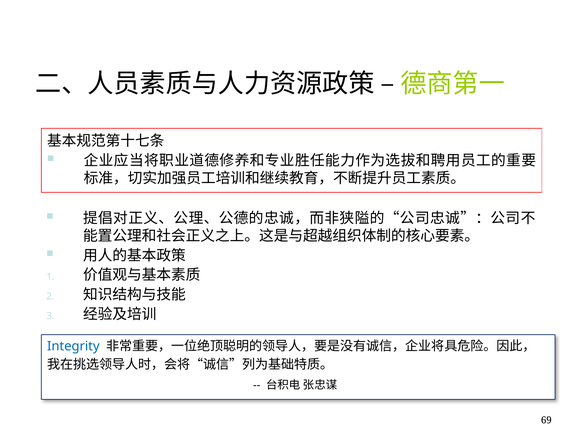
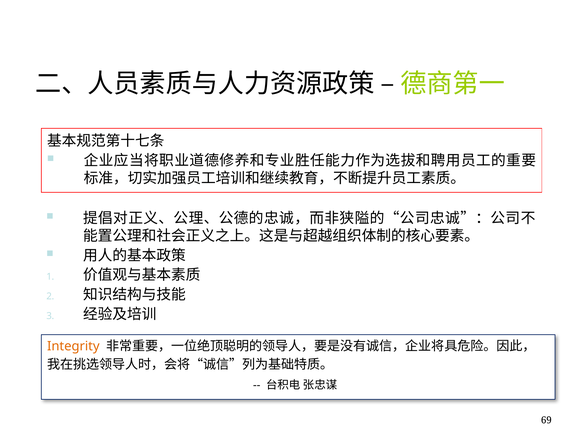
Integrity colour: blue -> orange
